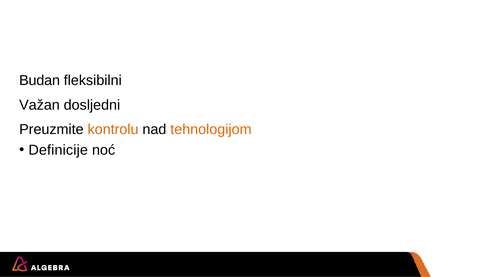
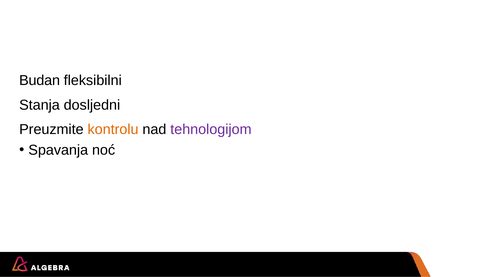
Važan: Važan -> Stanja
tehnologijom colour: orange -> purple
Definicije: Definicije -> Spavanja
